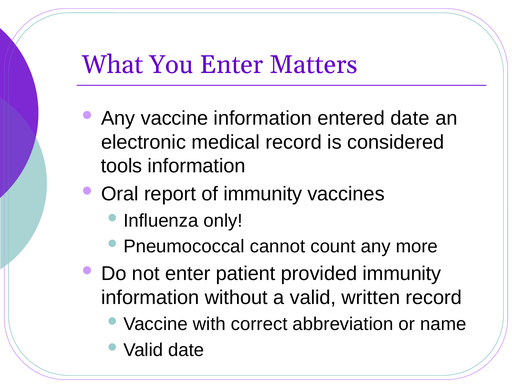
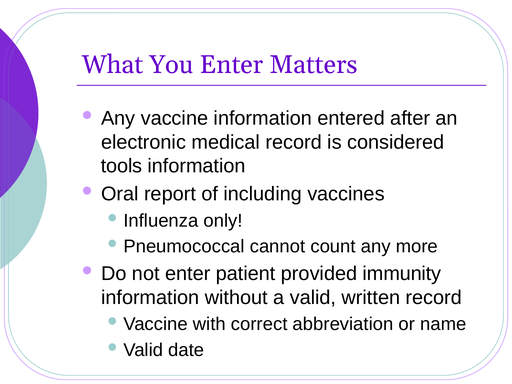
entered date: date -> after
of immunity: immunity -> including
